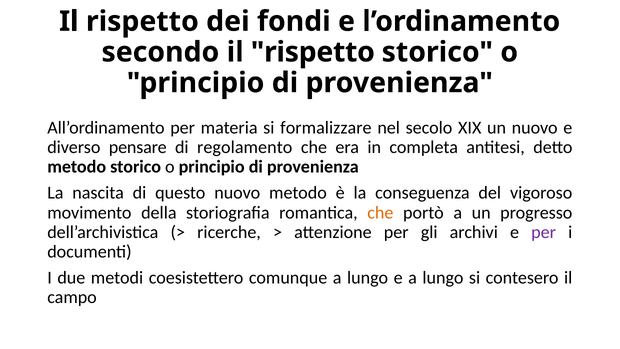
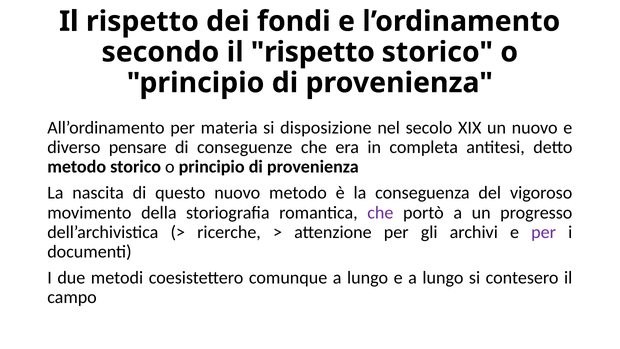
formalizzare: formalizzare -> disposizione
regolamento: regolamento -> conseguenze
che at (380, 212) colour: orange -> purple
